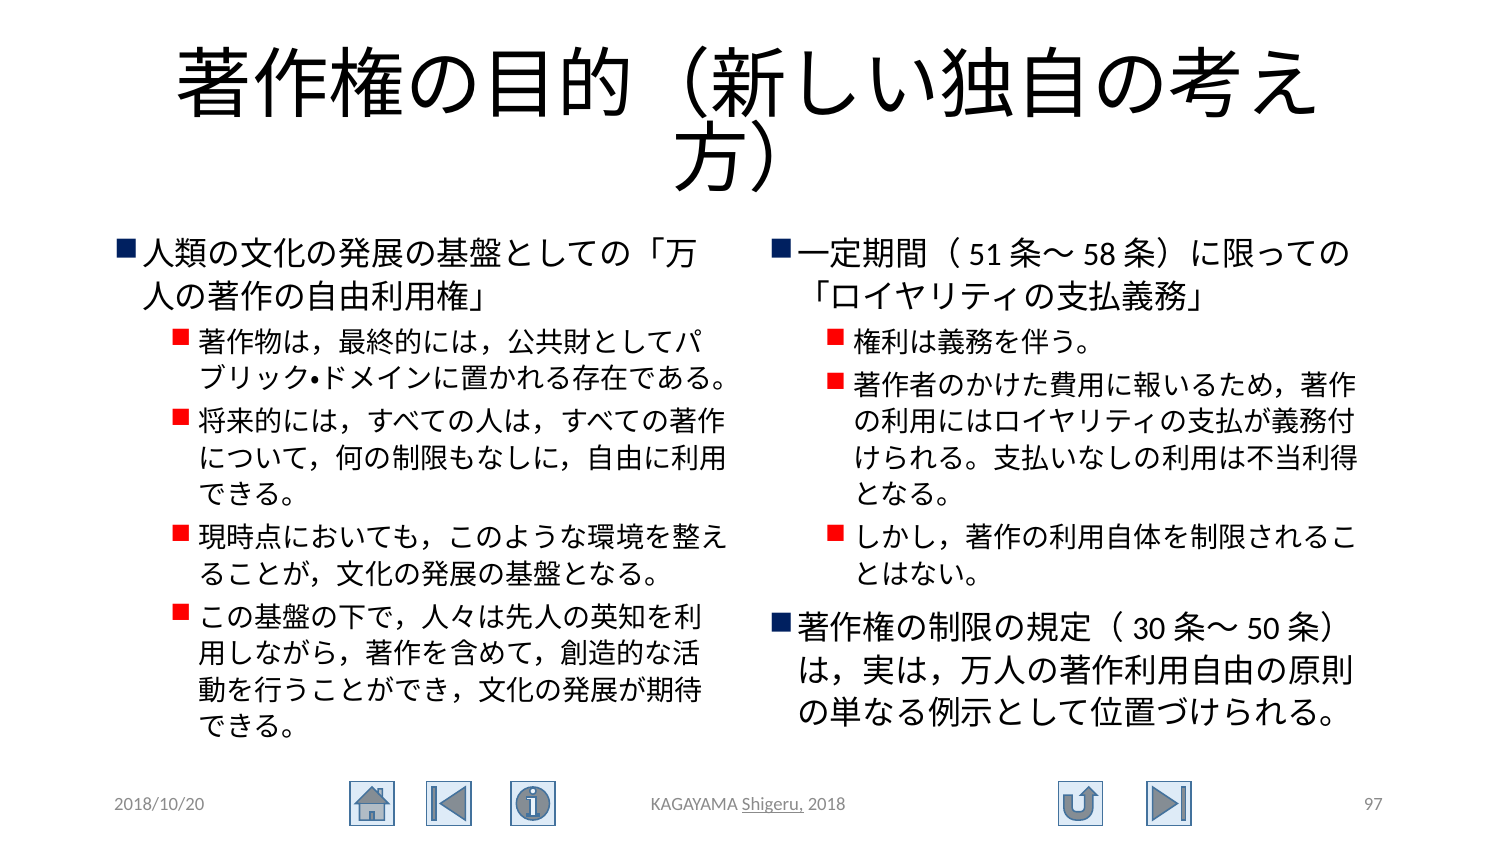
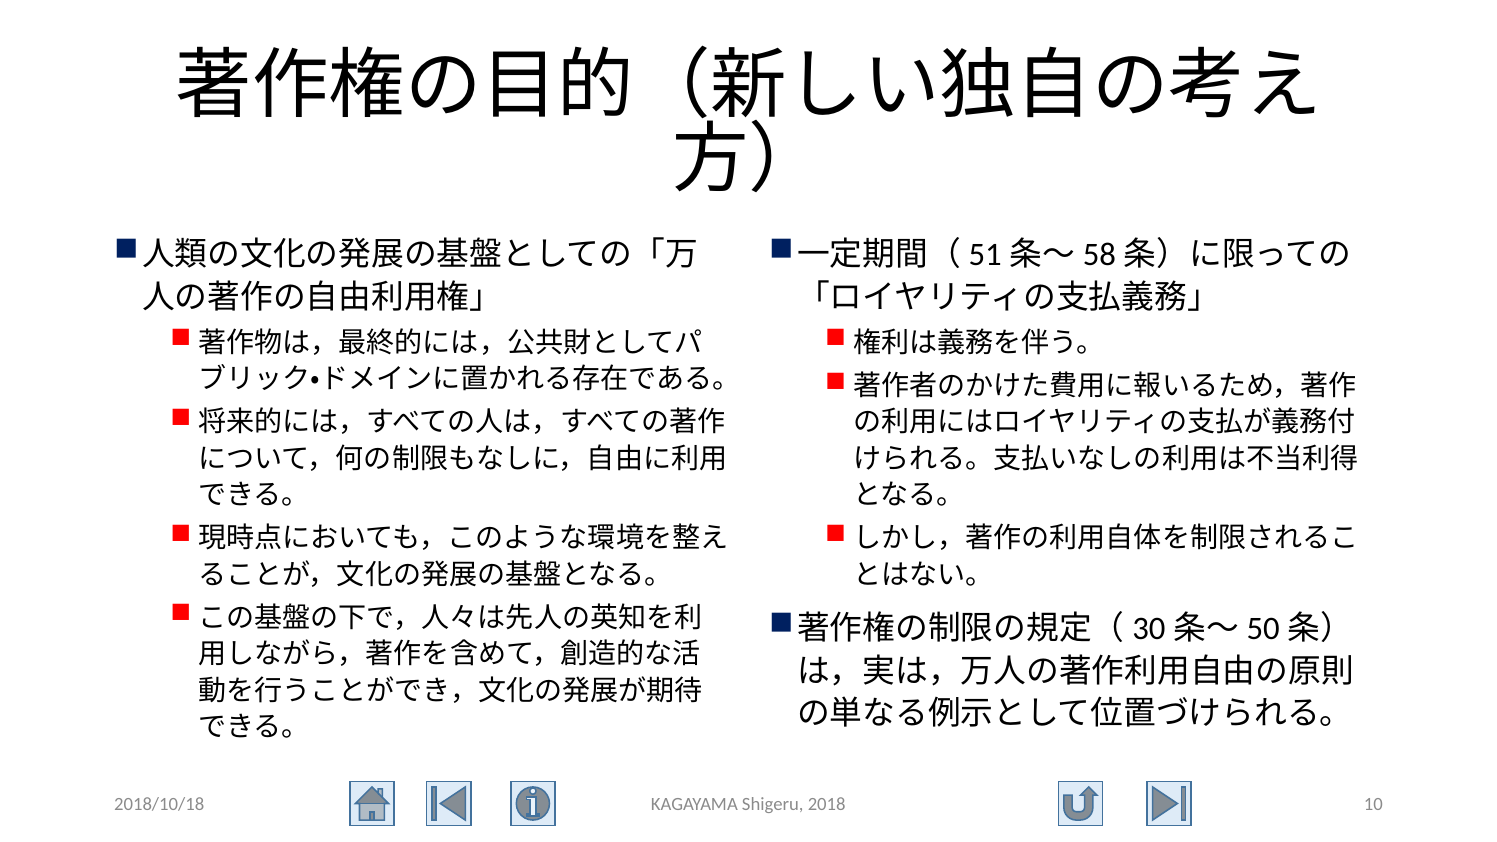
2018/10/20: 2018/10/20 -> 2018/10/18
Shigeru underline: present -> none
97: 97 -> 10
